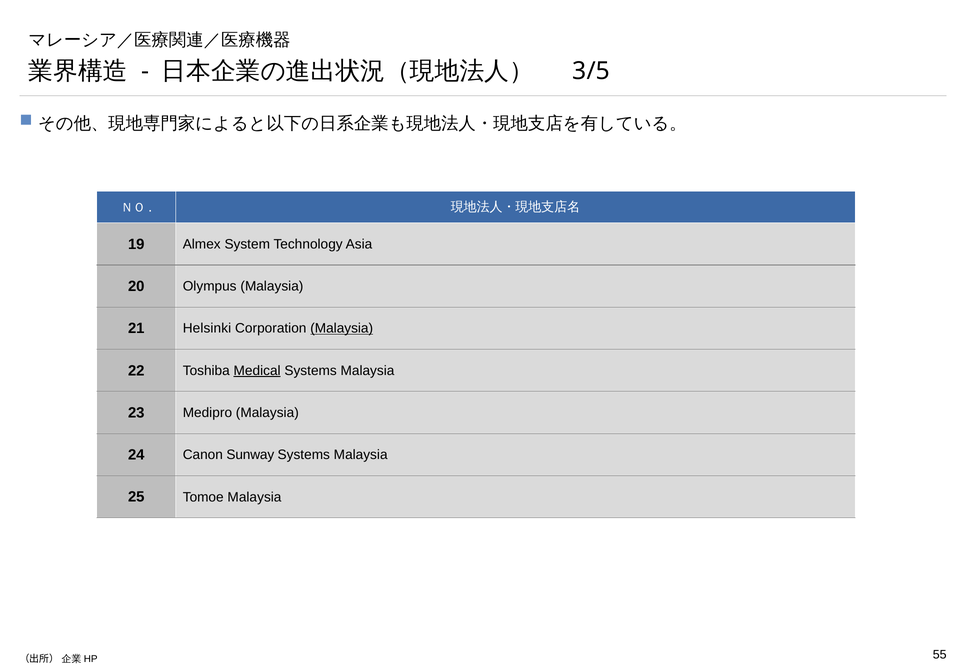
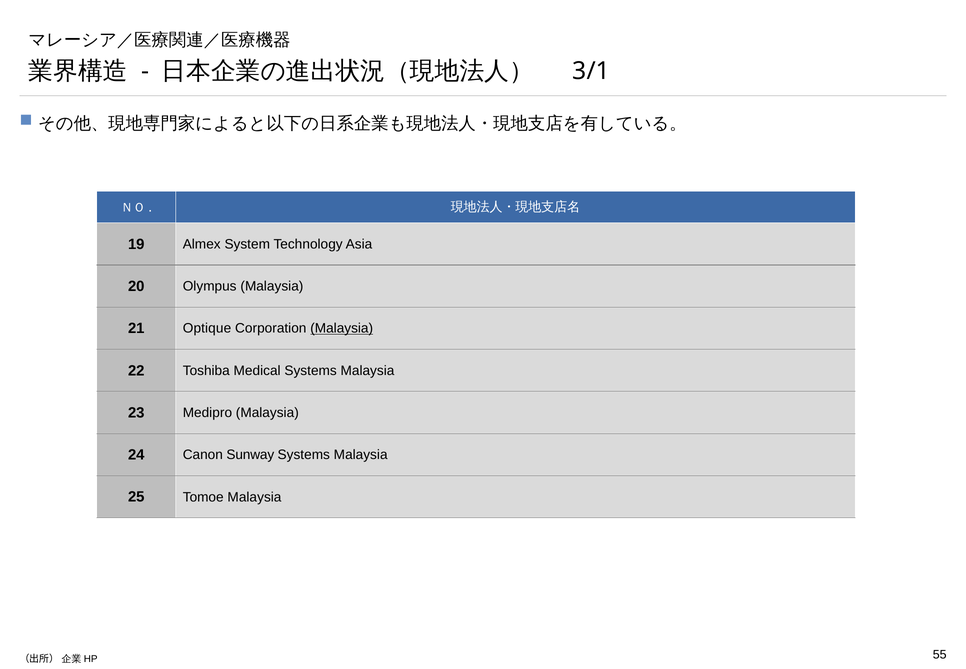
3/5: 3/5 -> 3/1
Helsinki: Helsinki -> Optique
Medical underline: present -> none
